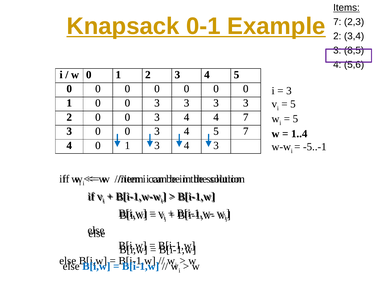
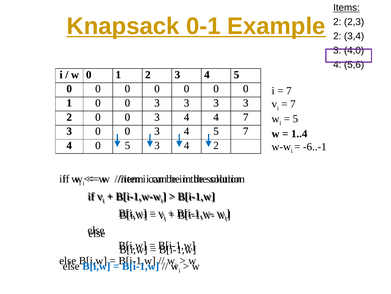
7 at (337, 22): 7 -> 2
8,5: 8,5 -> 4,0
3 at (289, 91): 3 -> 7
5 at (293, 104): 5 -> 7
1 at (127, 145): 1 -> 5
4 3: 3 -> 2
-5..-1: -5..-1 -> -6..-1
